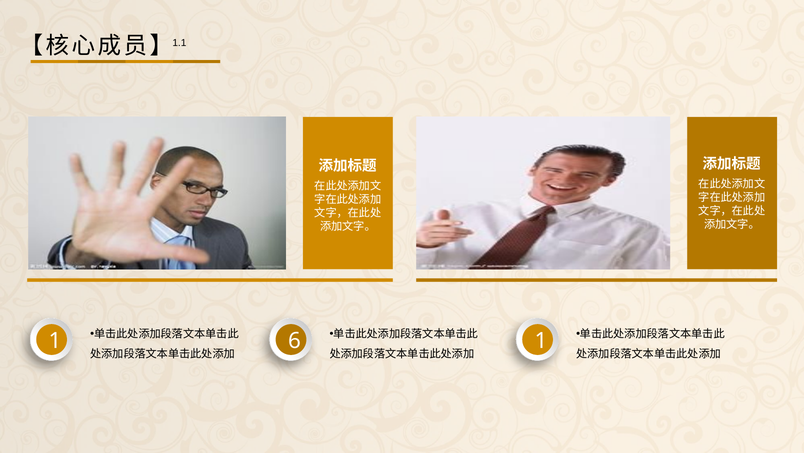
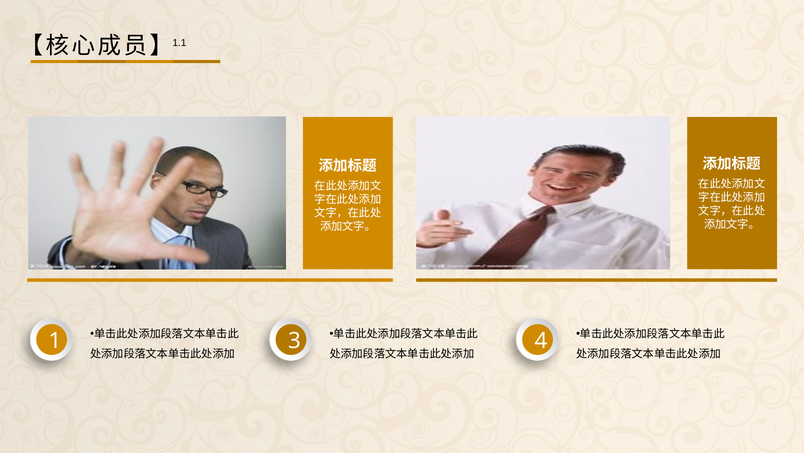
6: 6 -> 3
1 at (541, 341): 1 -> 4
